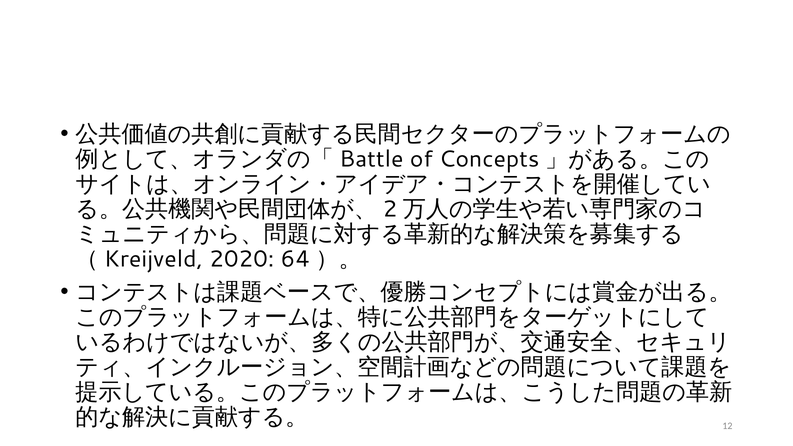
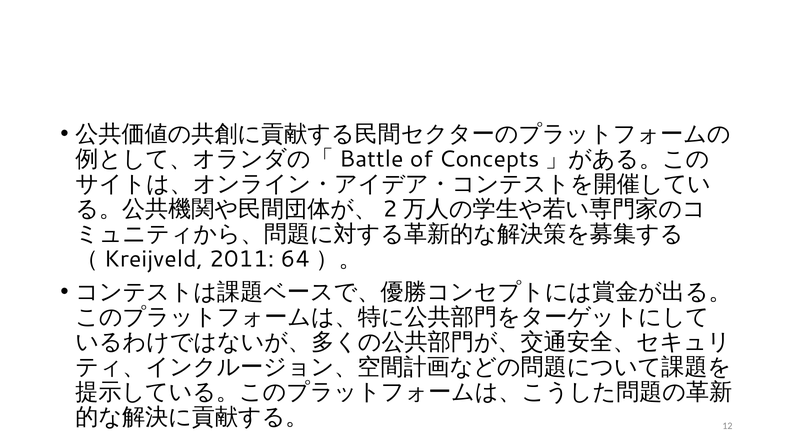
2020: 2020 -> 2011
